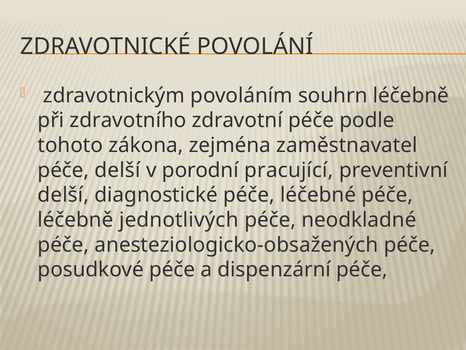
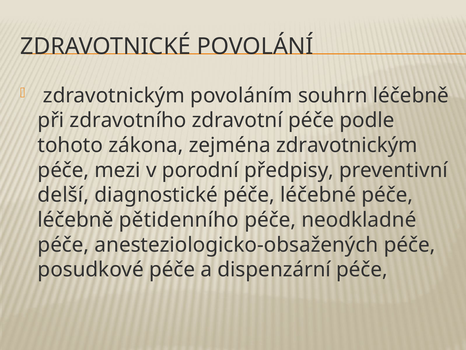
zejména zaměstnavatel: zaměstnavatel -> zdravotnickým
péče delší: delší -> mezi
pracující: pracující -> předpisy
jednotlivých: jednotlivých -> pětidenního
